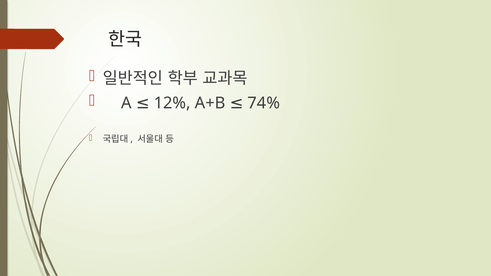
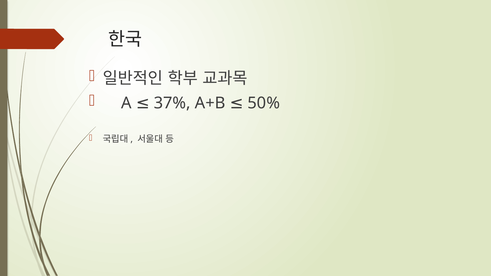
12%: 12% -> 37%
74%: 74% -> 50%
